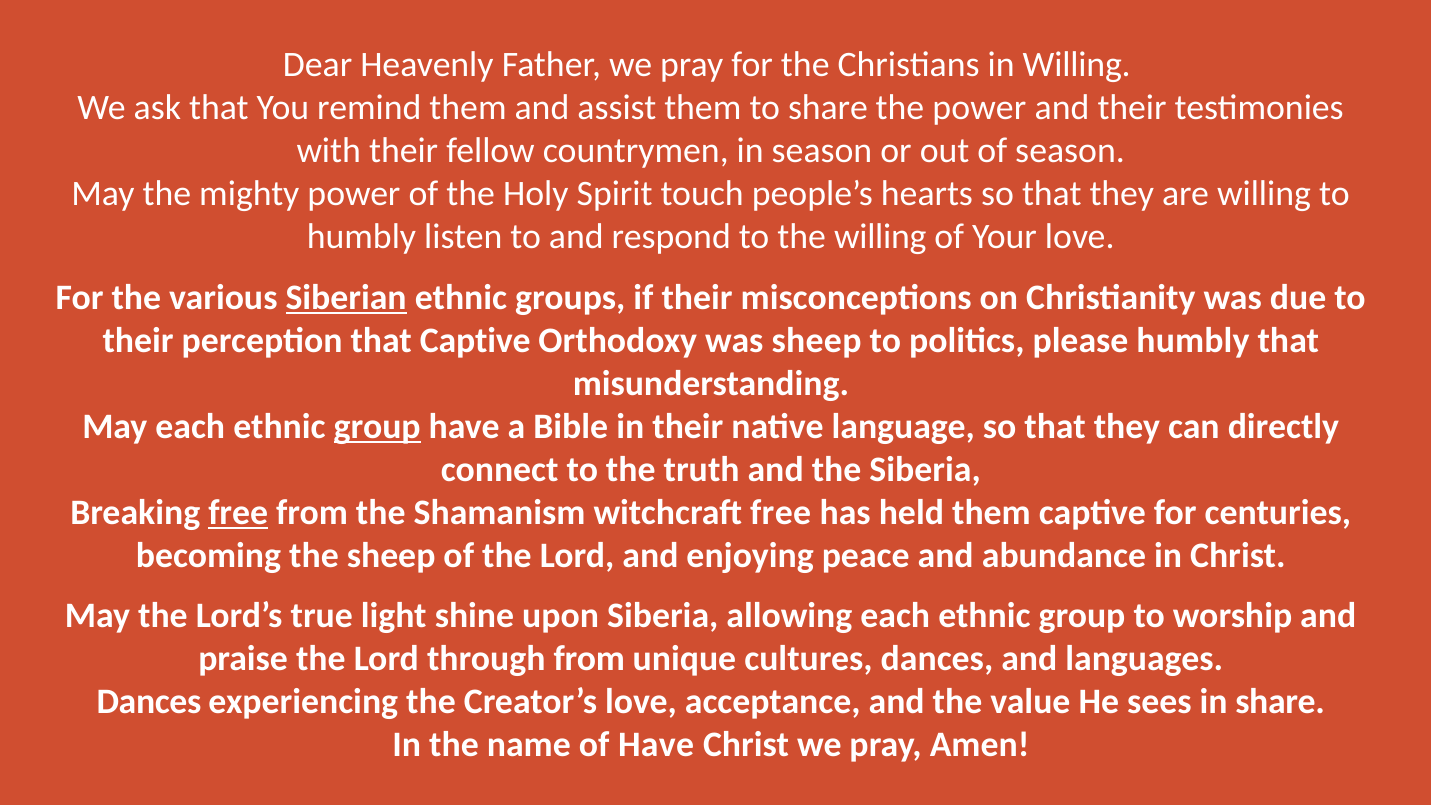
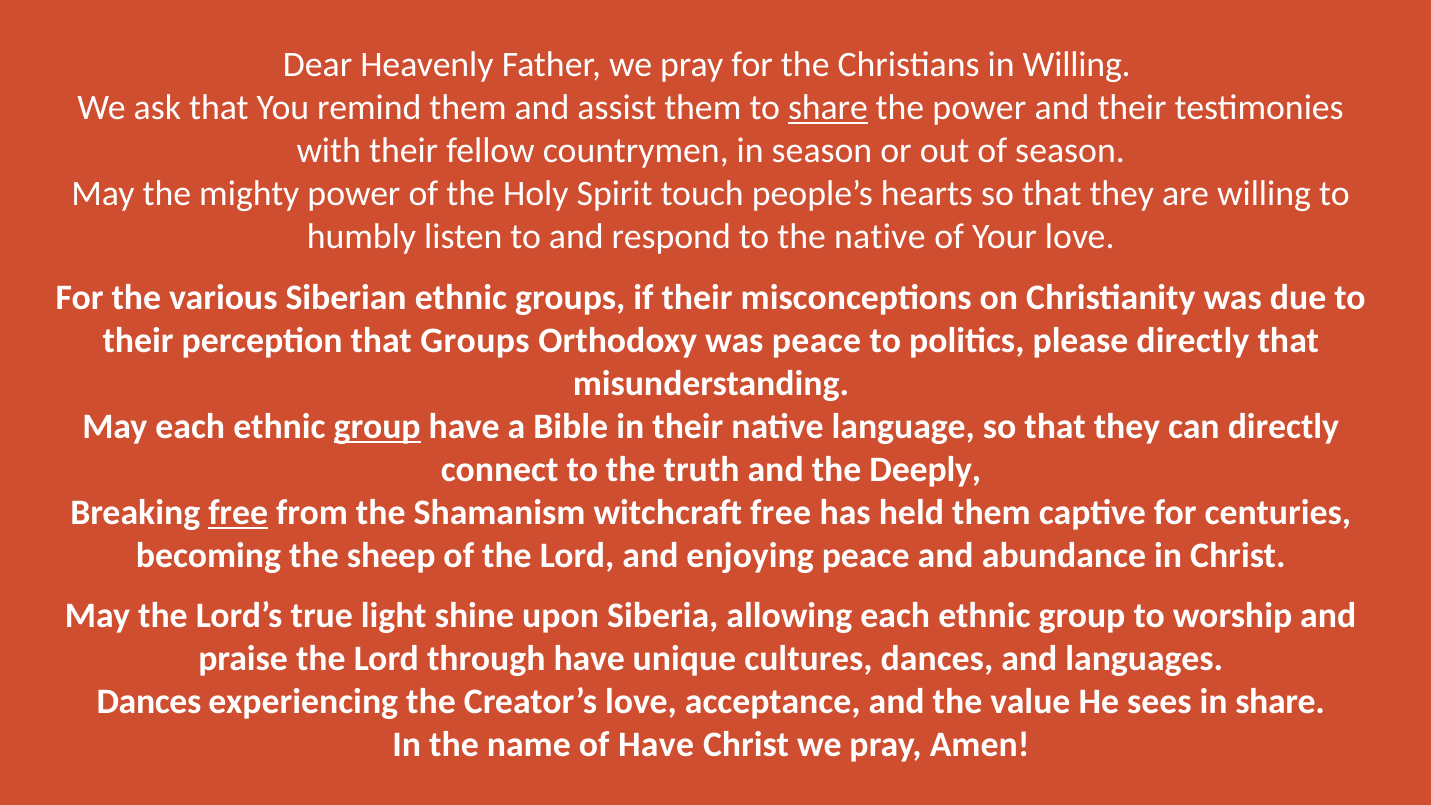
share at (828, 108) underline: none -> present
the willing: willing -> native
Siberian underline: present -> none
that Captive: Captive -> Groups
was sheep: sheep -> peace
please humbly: humbly -> directly
the Siberia: Siberia -> Deeply
through from: from -> have
